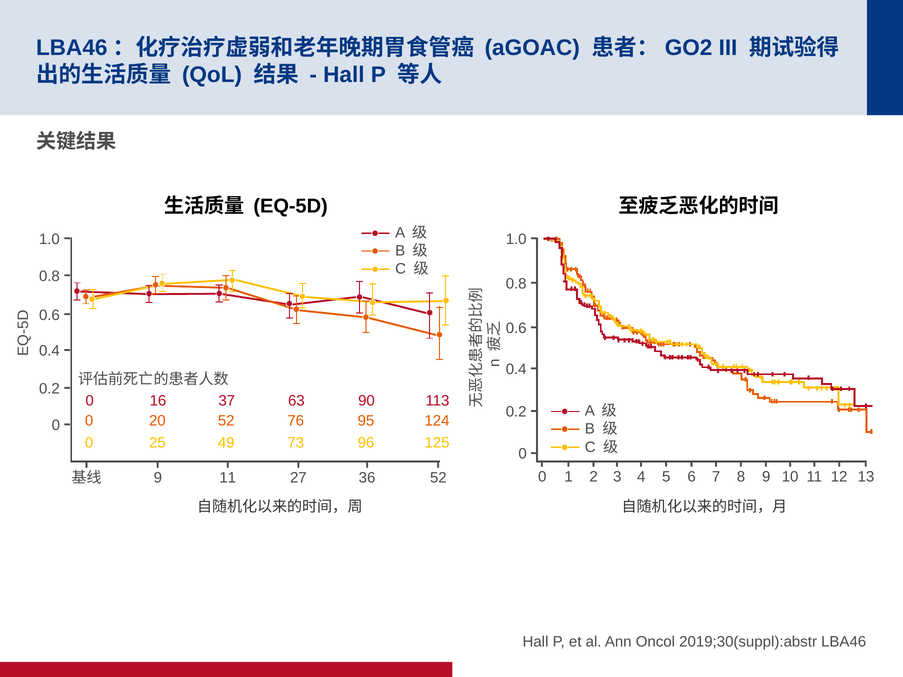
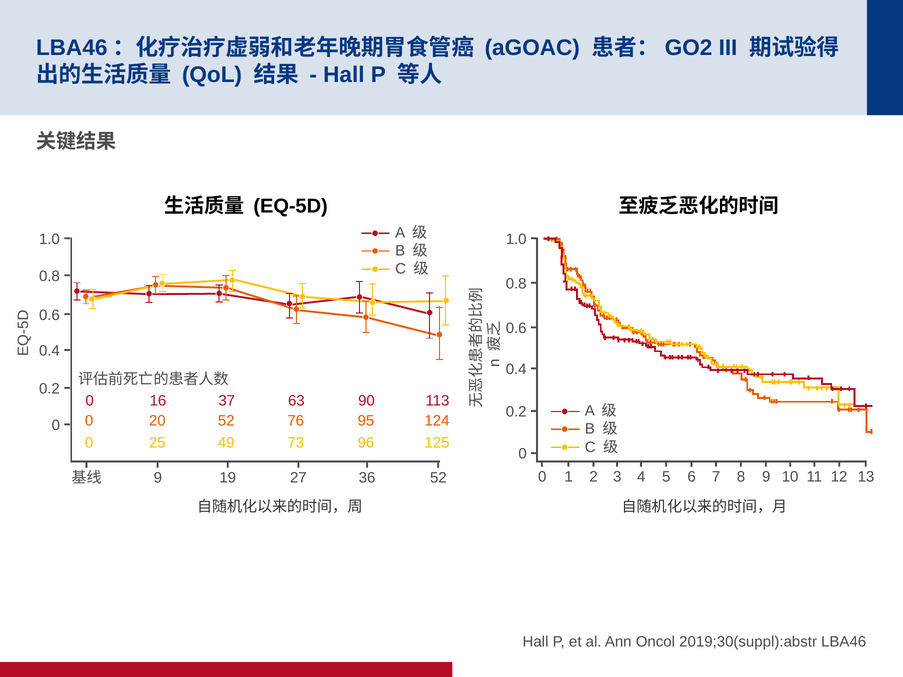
11 at (228, 478): 11 -> 19
